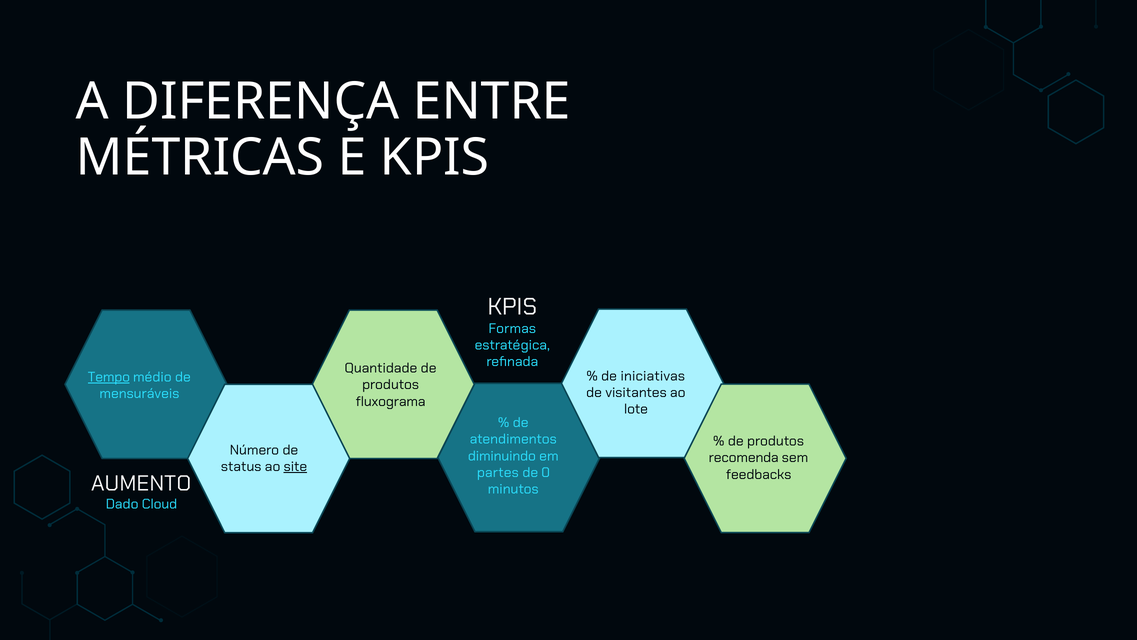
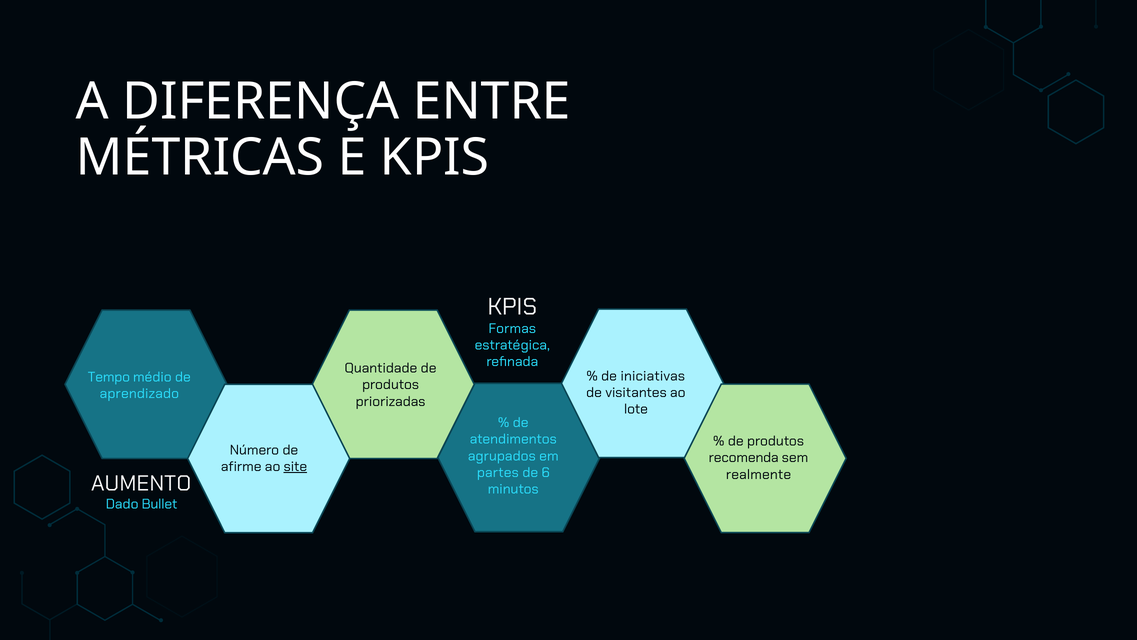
Tempo underline: present -> none
mensuráveis: mensuráveis -> aprendizado
fluxograma: fluxograma -> priorizadas
diminuindo: diminuindo -> agrupados
status: status -> afirme
0: 0 -> 6
feedbacks: feedbacks -> realmente
Cloud: Cloud -> Bullet
